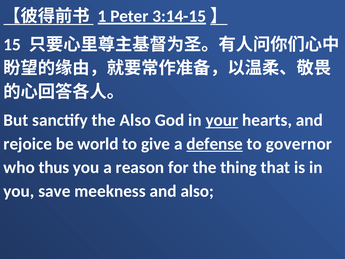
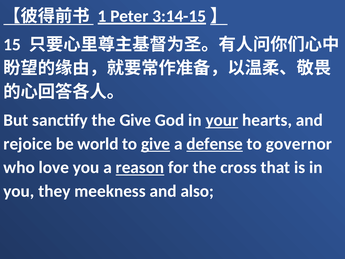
the Also: Also -> Give
give at (156, 144) underline: none -> present
thus: thus -> love
reason underline: none -> present
thing: thing -> cross
save: save -> they
